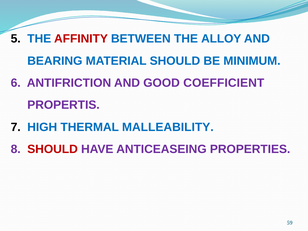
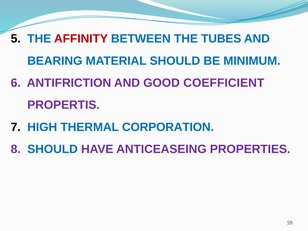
ALLOY: ALLOY -> TUBES
MALLEABILITY: MALLEABILITY -> CORPORATION
SHOULD at (53, 149) colour: red -> blue
